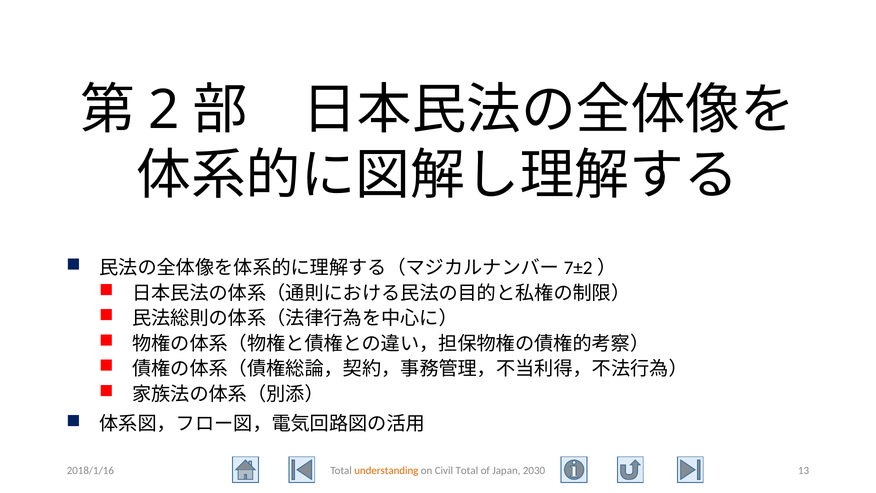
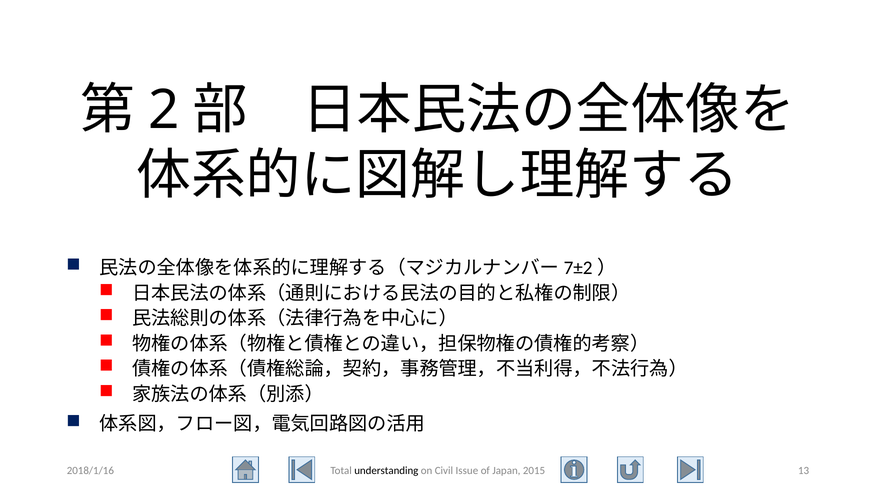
understanding colour: orange -> black
Civil Total: Total -> Issue
2030: 2030 -> 2015
